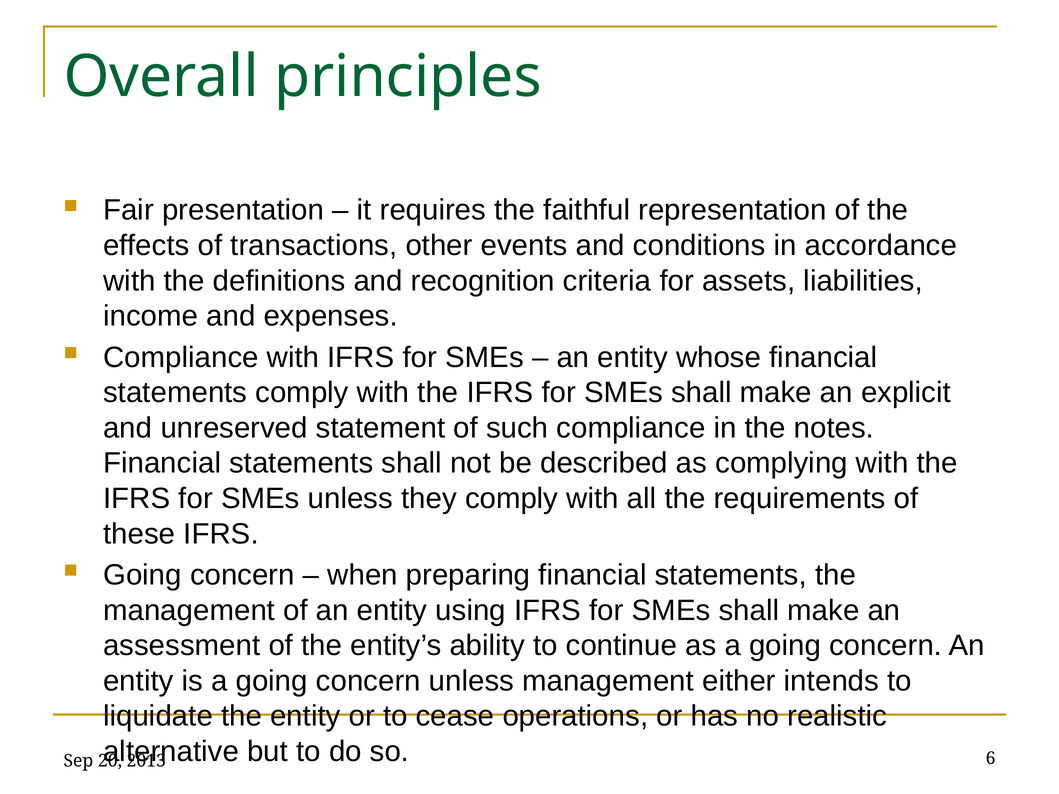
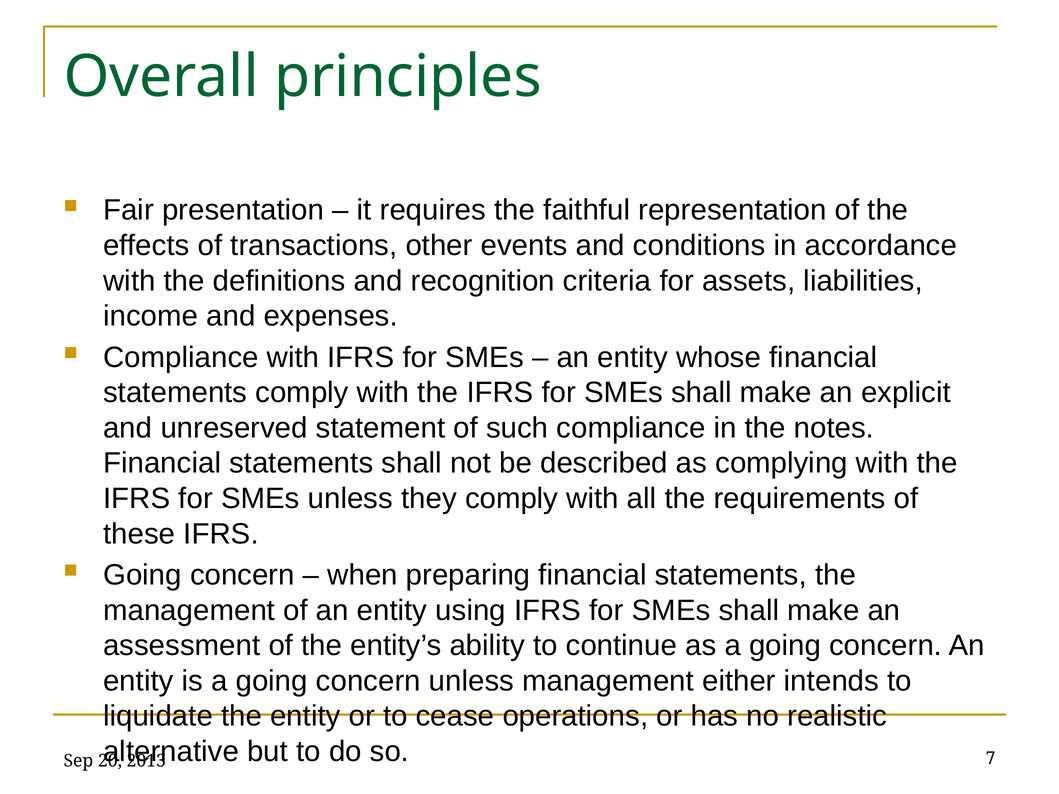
6: 6 -> 7
